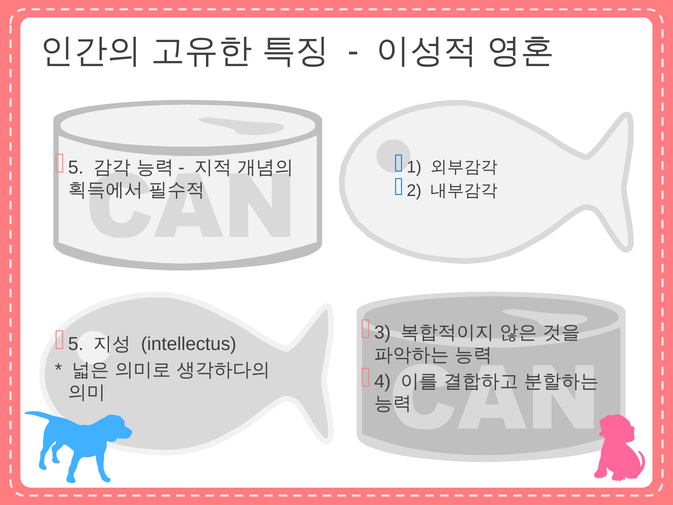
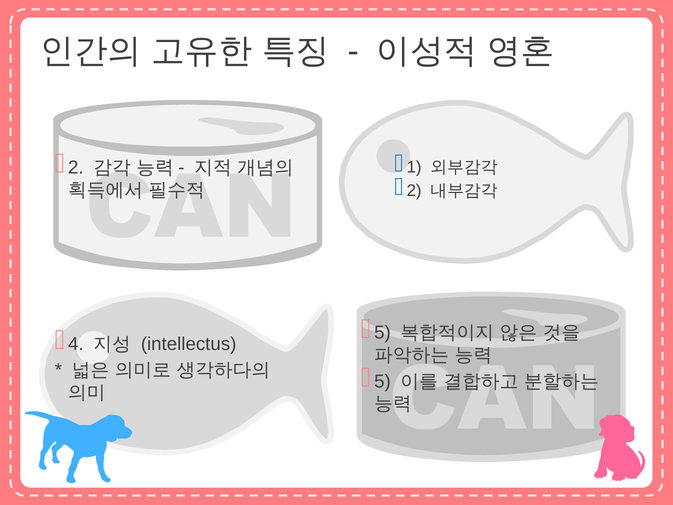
5 at (76, 168): 5 -> 2
3 at (382, 333): 3 -> 5
5 at (76, 344): 5 -> 4
4 at (382, 381): 4 -> 5
